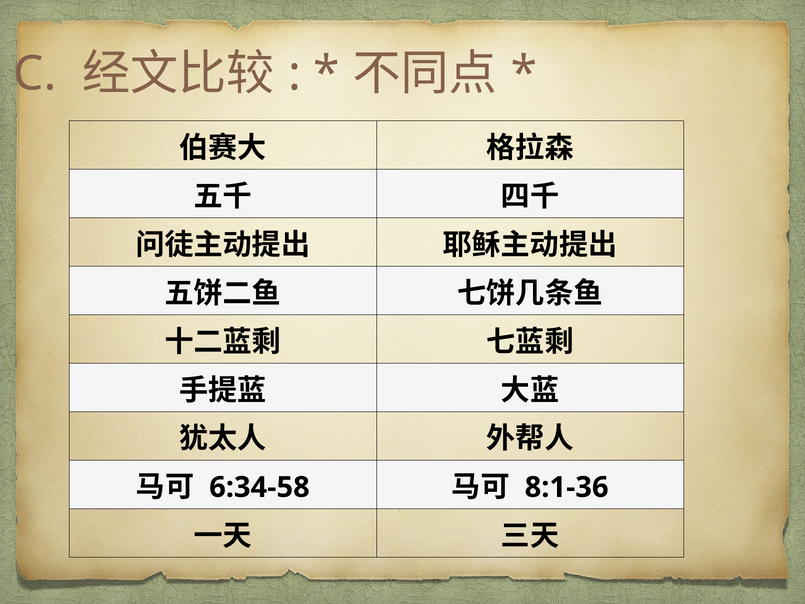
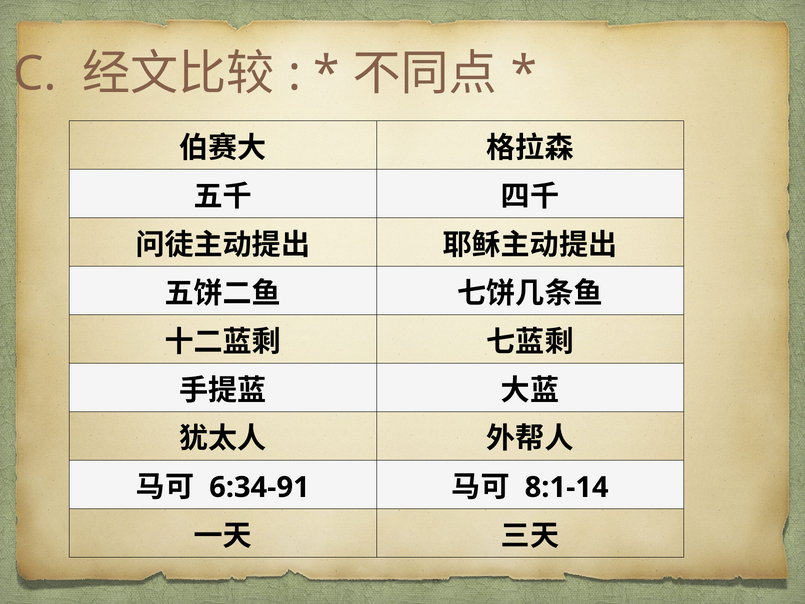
6:34-58: 6:34-58 -> 6:34-91
8:1-36: 8:1-36 -> 8:1-14
